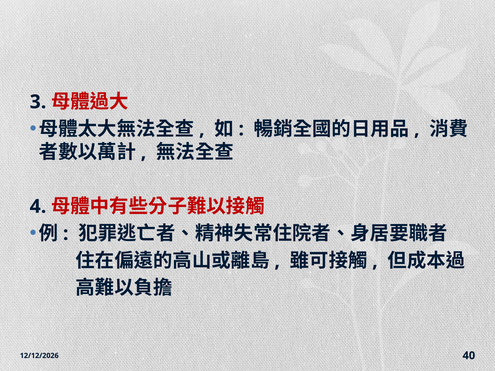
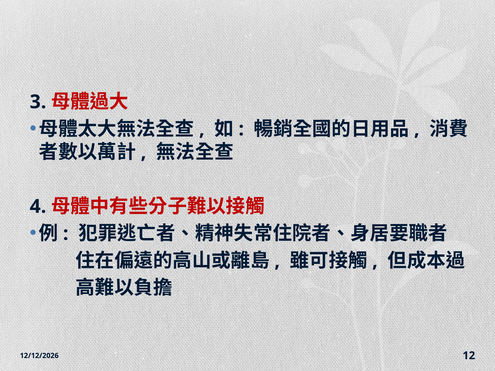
40: 40 -> 12
